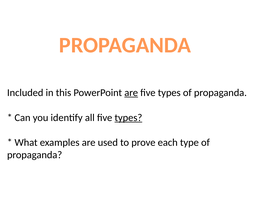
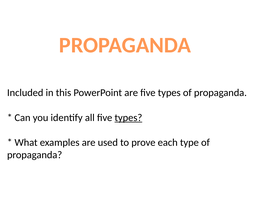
are at (131, 93) underline: present -> none
